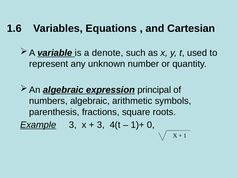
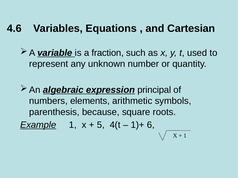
1.6: 1.6 -> 4.6
denote: denote -> fraction
numbers algebraic: algebraic -> elements
fractions: fractions -> because
Example 3: 3 -> 1
3 at (101, 125): 3 -> 5
0: 0 -> 6
